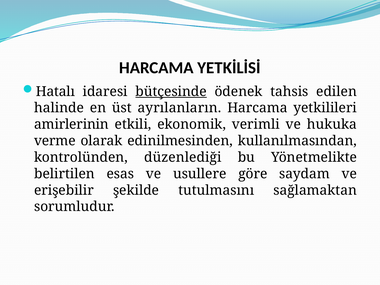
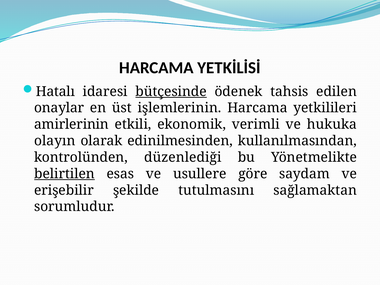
halinde: halinde -> onaylar
ayrılanların: ayrılanların -> işlemlerinin
verme: verme -> olayın
belirtilen underline: none -> present
